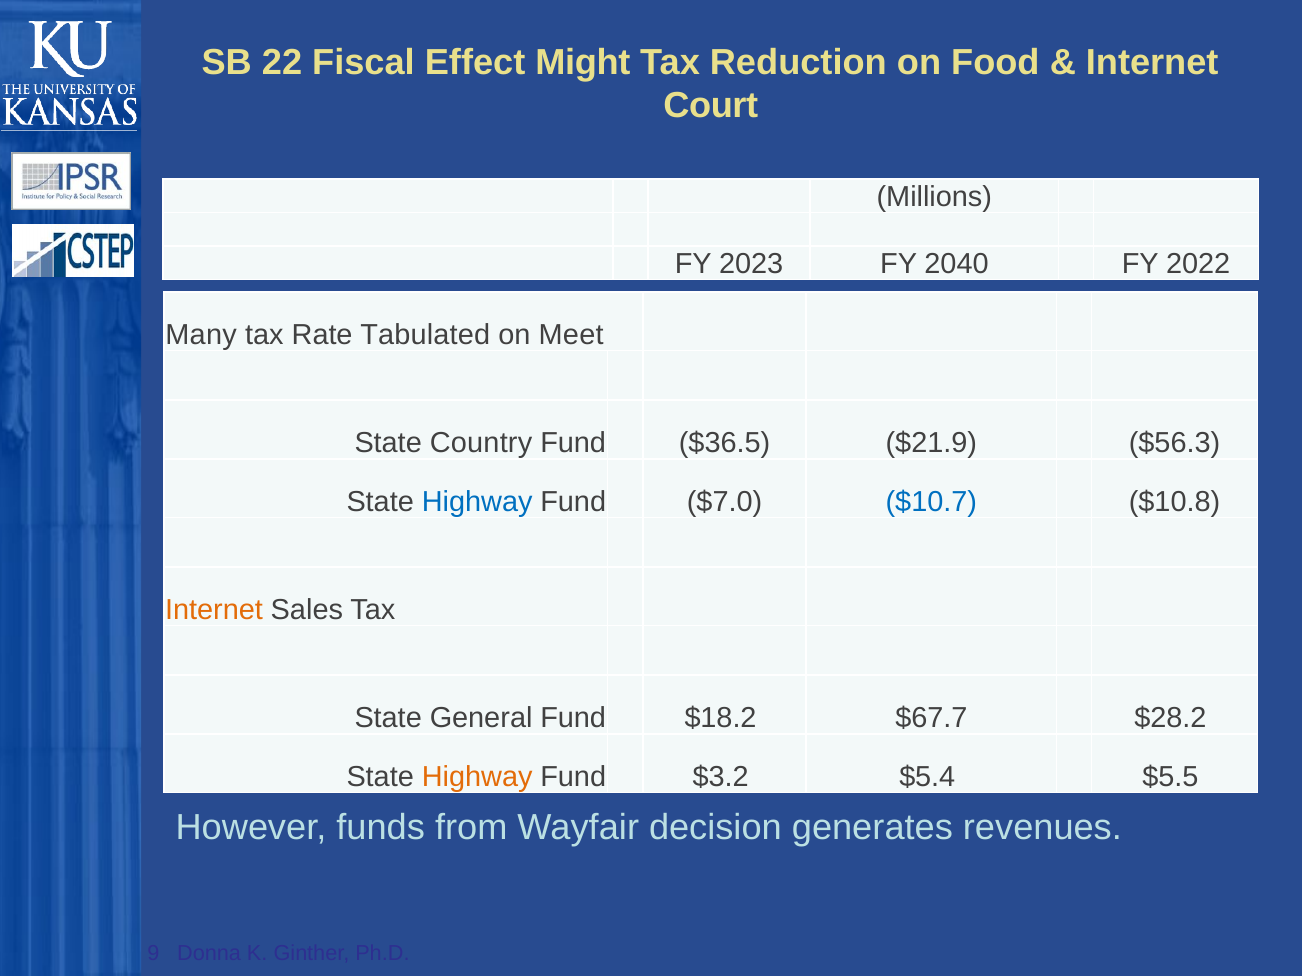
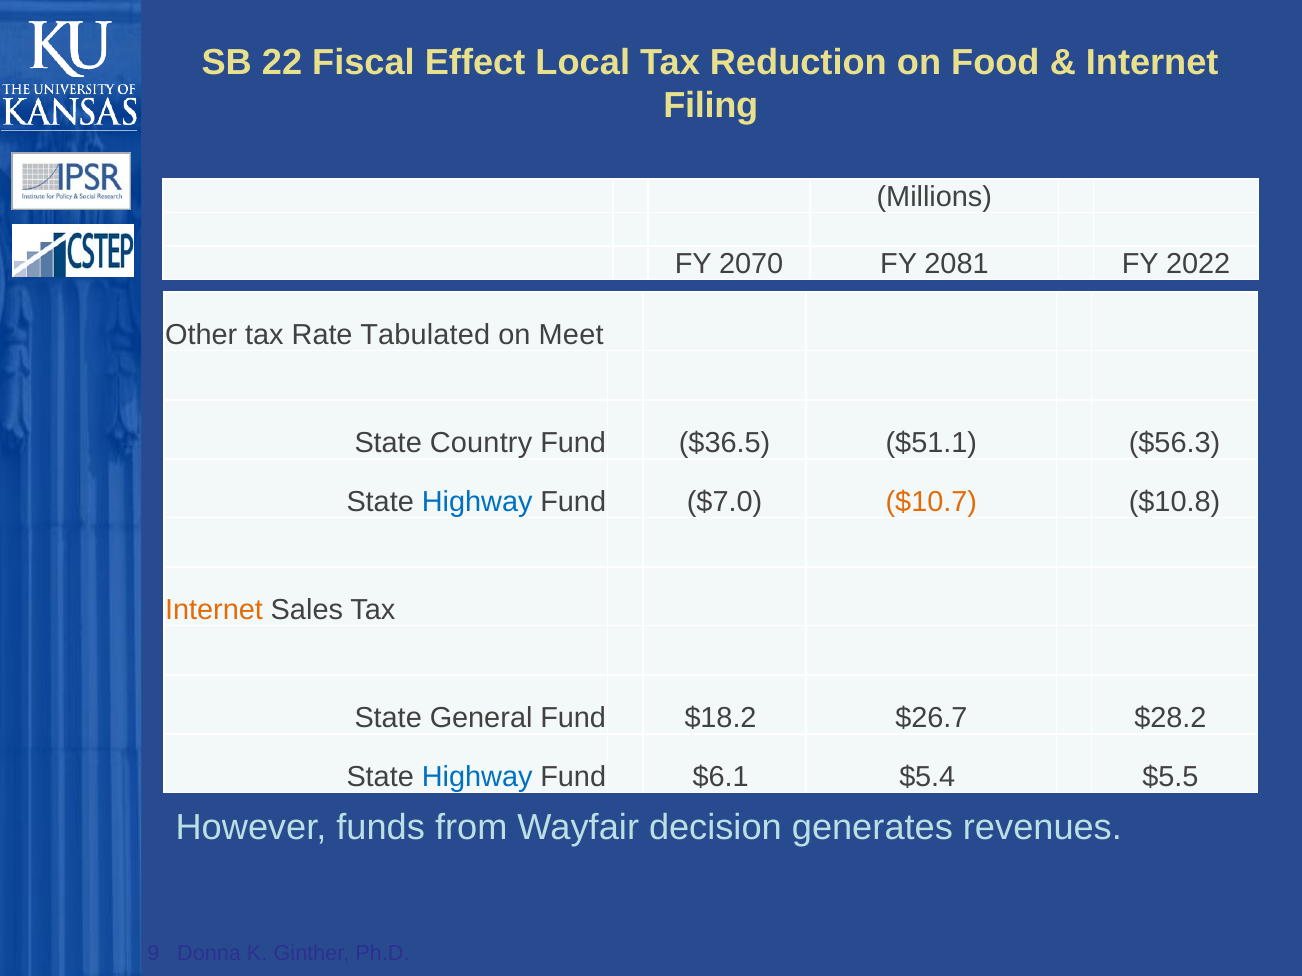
Might: Might -> Local
Court: Court -> Filing
2023: 2023 -> 2070
2040: 2040 -> 2081
Many: Many -> Other
$21.9: $21.9 -> $51.1
$10.7 colour: blue -> orange
$67.7: $67.7 -> $26.7
Highway at (477, 777) colour: orange -> blue
$3.2: $3.2 -> $6.1
